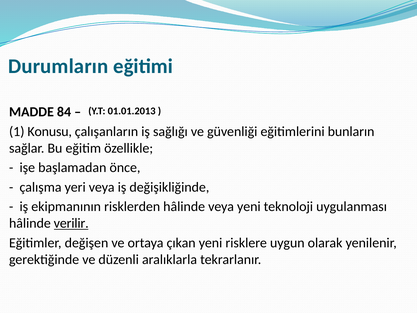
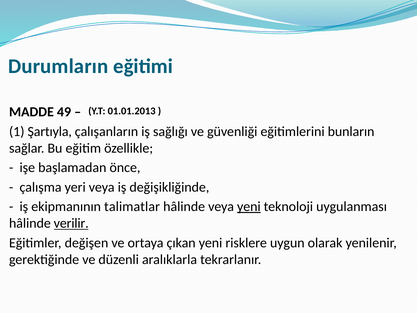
84: 84 -> 49
Konusu: Konusu -> Şartıyla
risklerden: risklerden -> talimatlar
yeni at (249, 206) underline: none -> present
